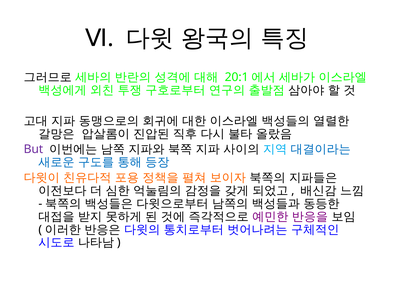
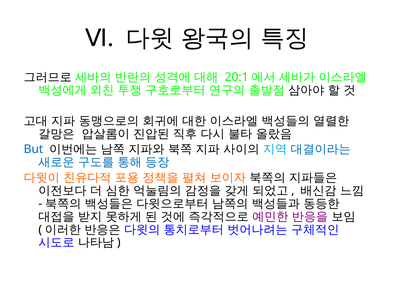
But colour: purple -> blue
